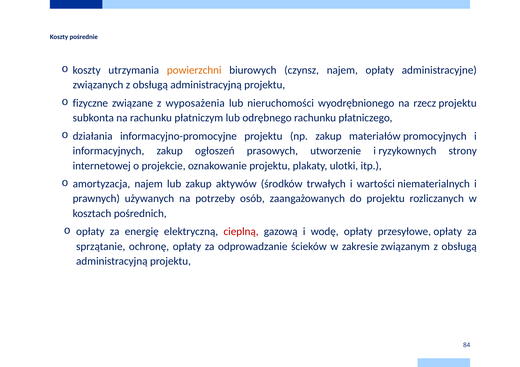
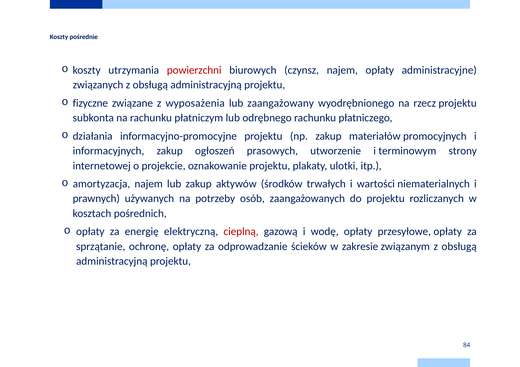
powierzchni colour: orange -> red
nieruchomości: nieruchomości -> zaangażowany
ryzykownych: ryzykownych -> terminowym
